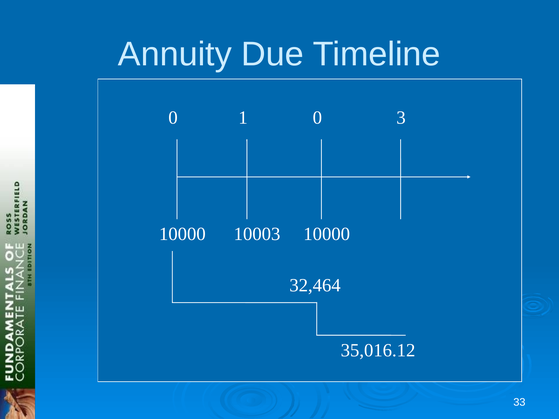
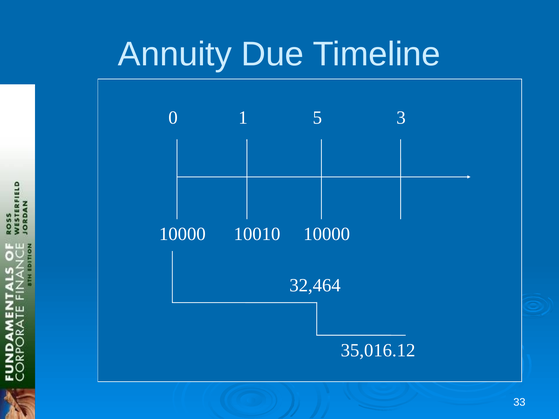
1 0: 0 -> 5
10003: 10003 -> 10010
